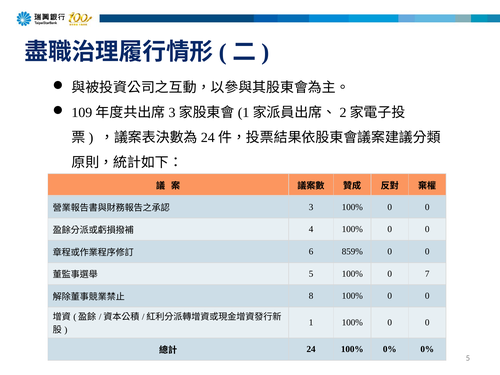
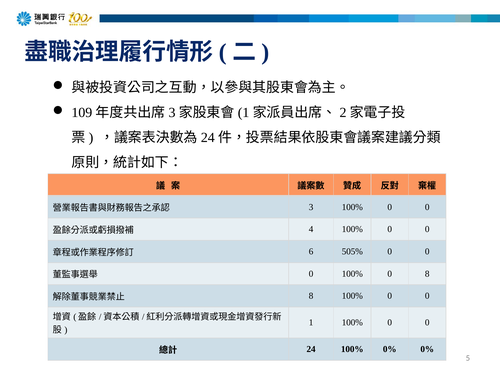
859%: 859% -> 505%
5 at (311, 274): 5 -> 0
0 7: 7 -> 8
